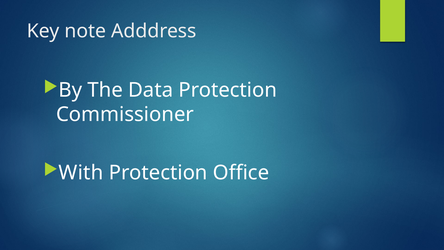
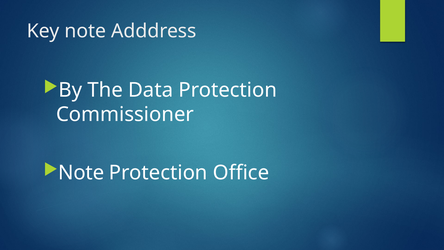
With at (81, 173): With -> Note
